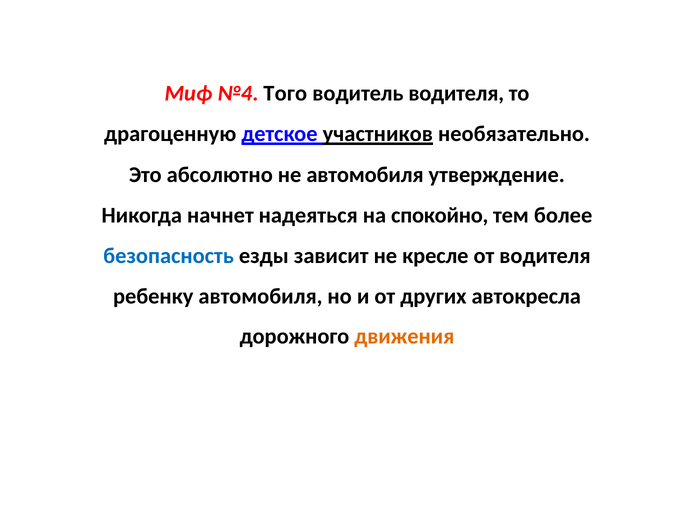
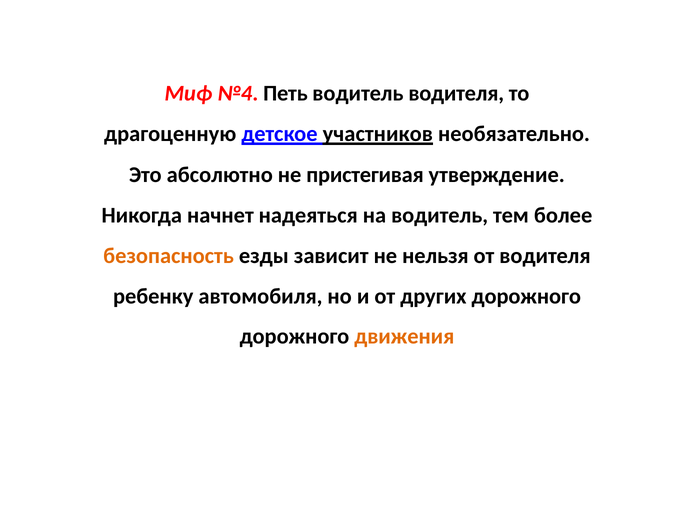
Того: Того -> Петь
не автомобиля: автомобиля -> пристегивая
на спокойно: спокойно -> водитель
безопасность colour: blue -> orange
кресле: кресле -> нельзя
других автокресла: автокресла -> дорожного
